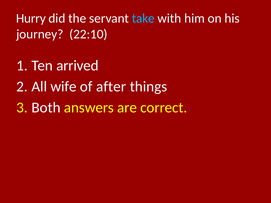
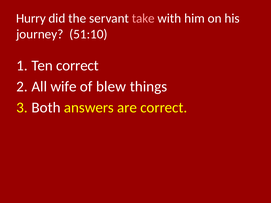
take colour: light blue -> pink
22:10: 22:10 -> 51:10
Ten arrived: arrived -> correct
after: after -> blew
